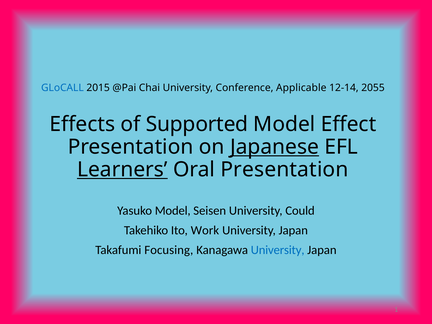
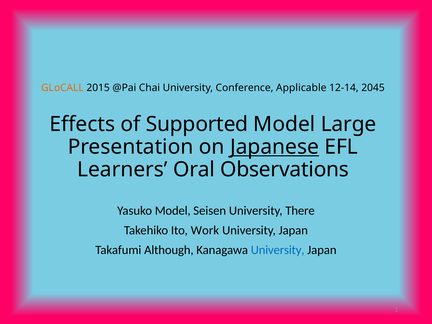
GLoCALL colour: blue -> orange
2055: 2055 -> 2045
Effect: Effect -> Large
Learners underline: present -> none
Oral Presentation: Presentation -> Observations
Could: Could -> There
Focusing: Focusing -> Although
